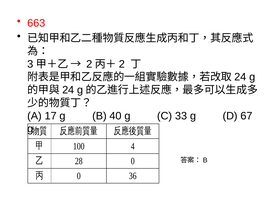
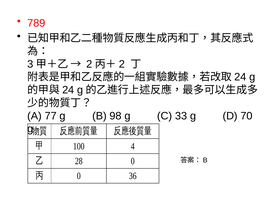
663: 663 -> 789
17: 17 -> 77
40: 40 -> 98
67: 67 -> 70
